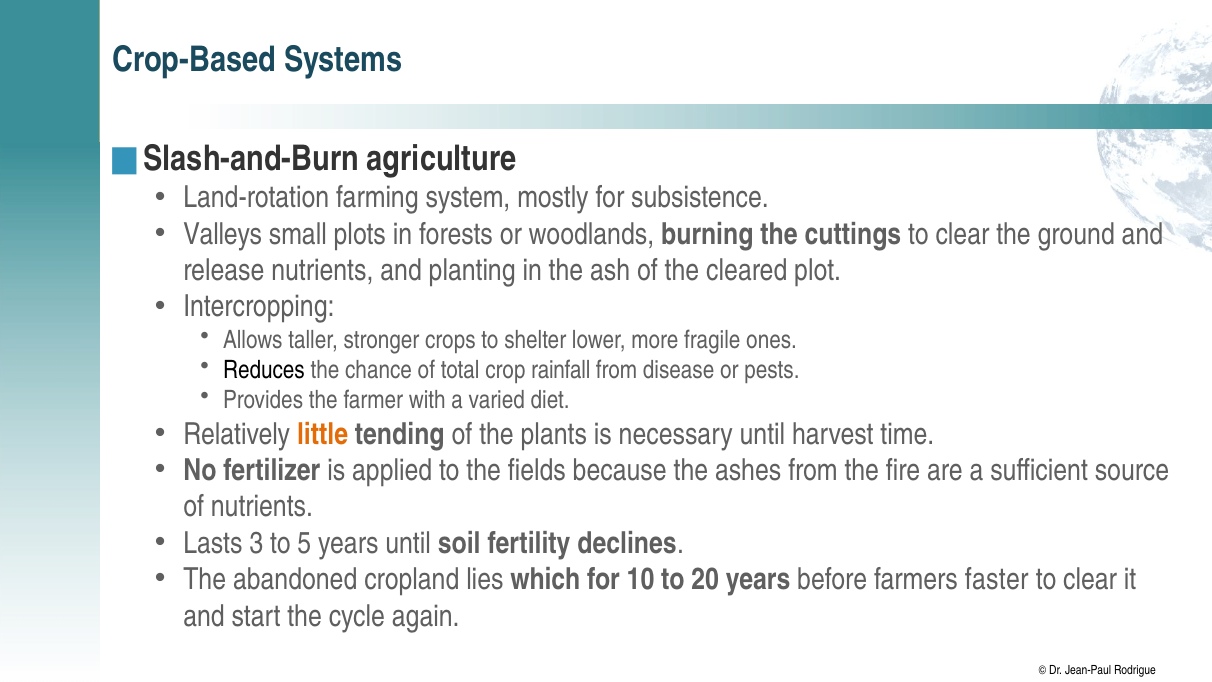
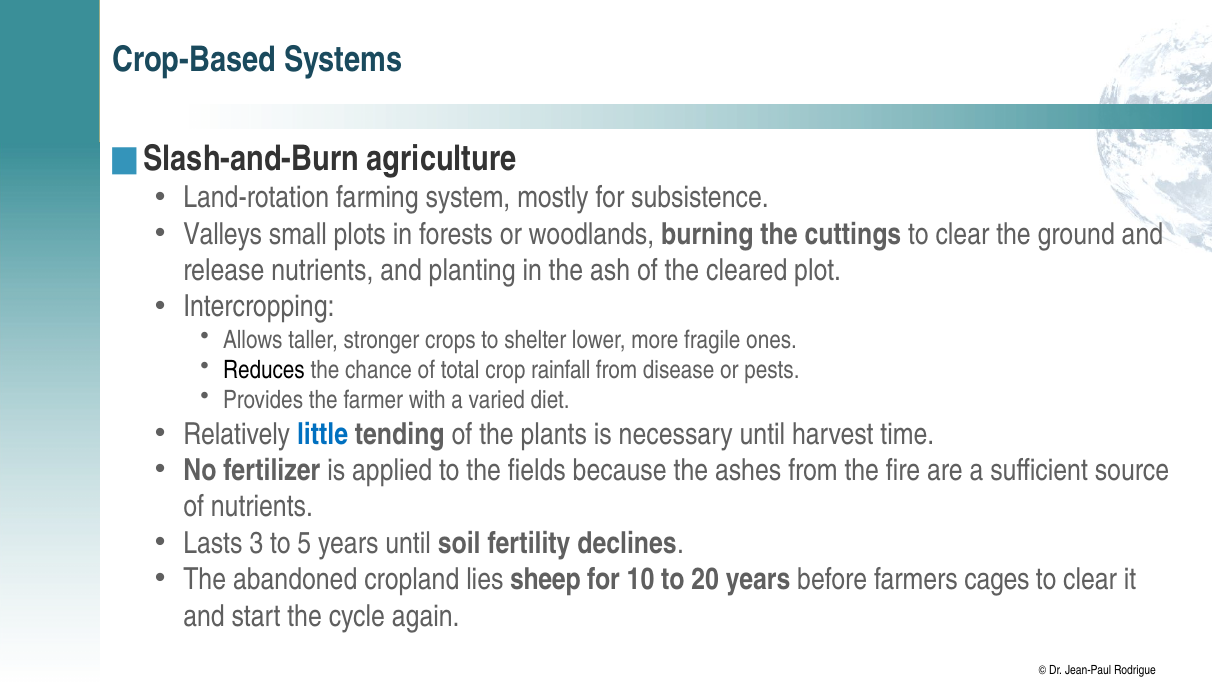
little colour: orange -> blue
which: which -> sheep
faster: faster -> cages
